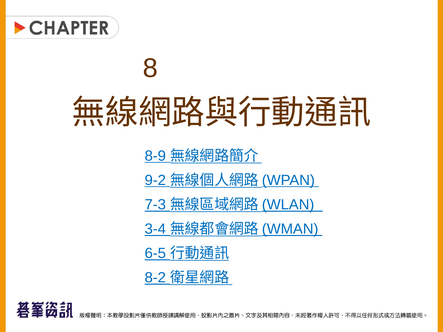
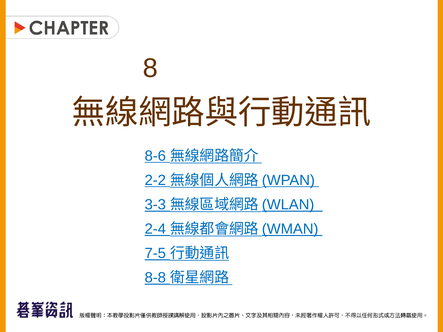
8-9: 8-9 -> 8-6
9-2: 9-2 -> 2-2
7-3: 7-3 -> 3-3
3-4: 3-4 -> 2-4
6-5: 6-5 -> 7-5
8-2: 8-2 -> 8-8
